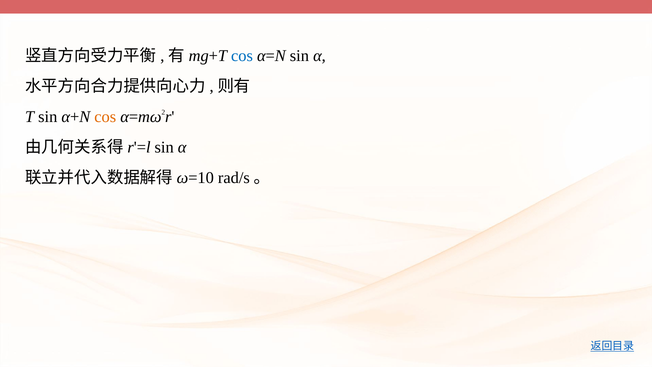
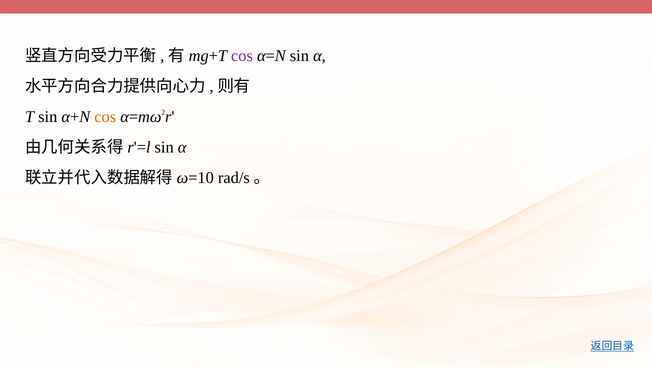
cos at (242, 56) colour: blue -> purple
